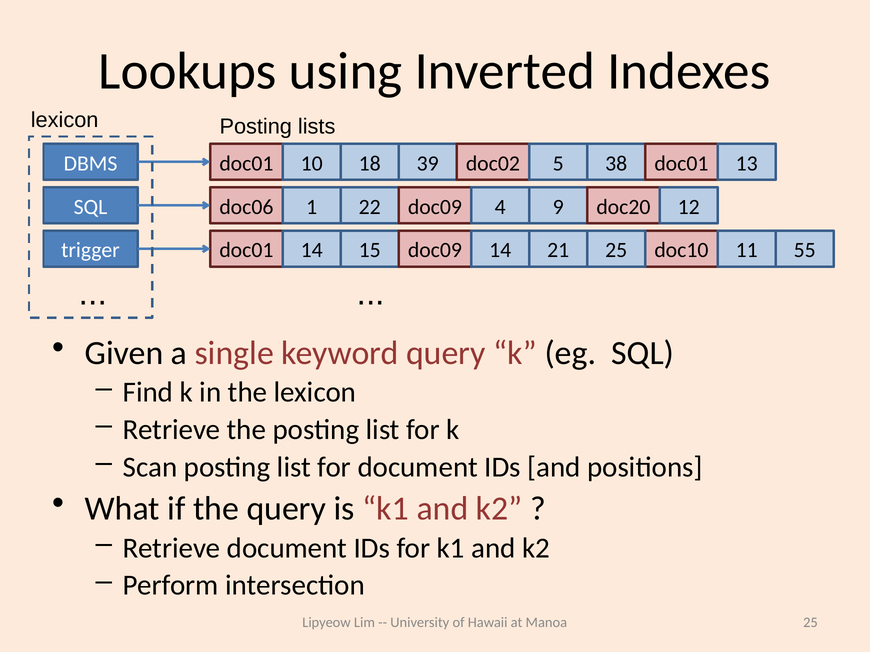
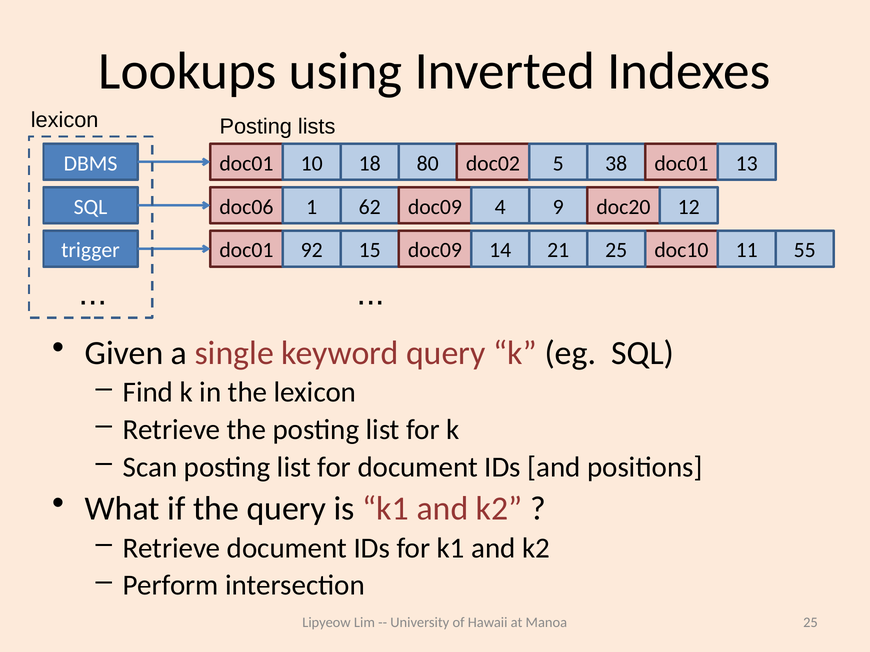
39: 39 -> 80
22: 22 -> 62
doc01 14: 14 -> 92
